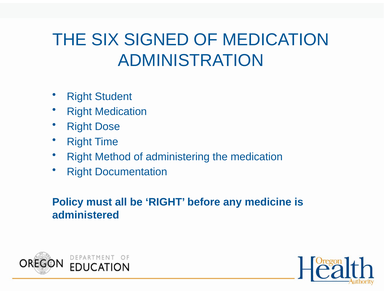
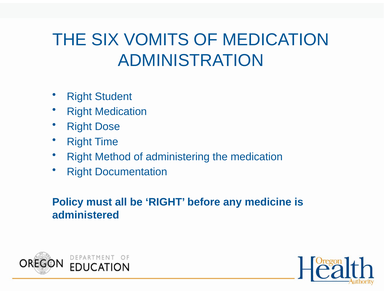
SIGNED: SIGNED -> VOMITS
